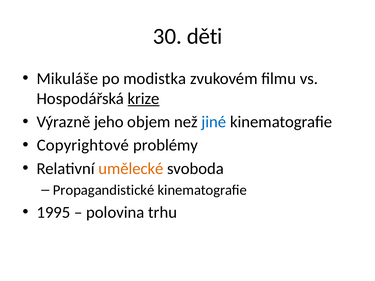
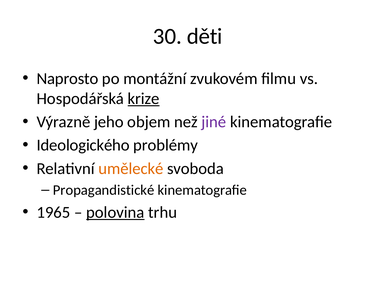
Mikuláše: Mikuláše -> Naprosto
modistka: modistka -> montážní
jiné colour: blue -> purple
Copyrightové: Copyrightové -> Ideologického
1995: 1995 -> 1965
polovina underline: none -> present
